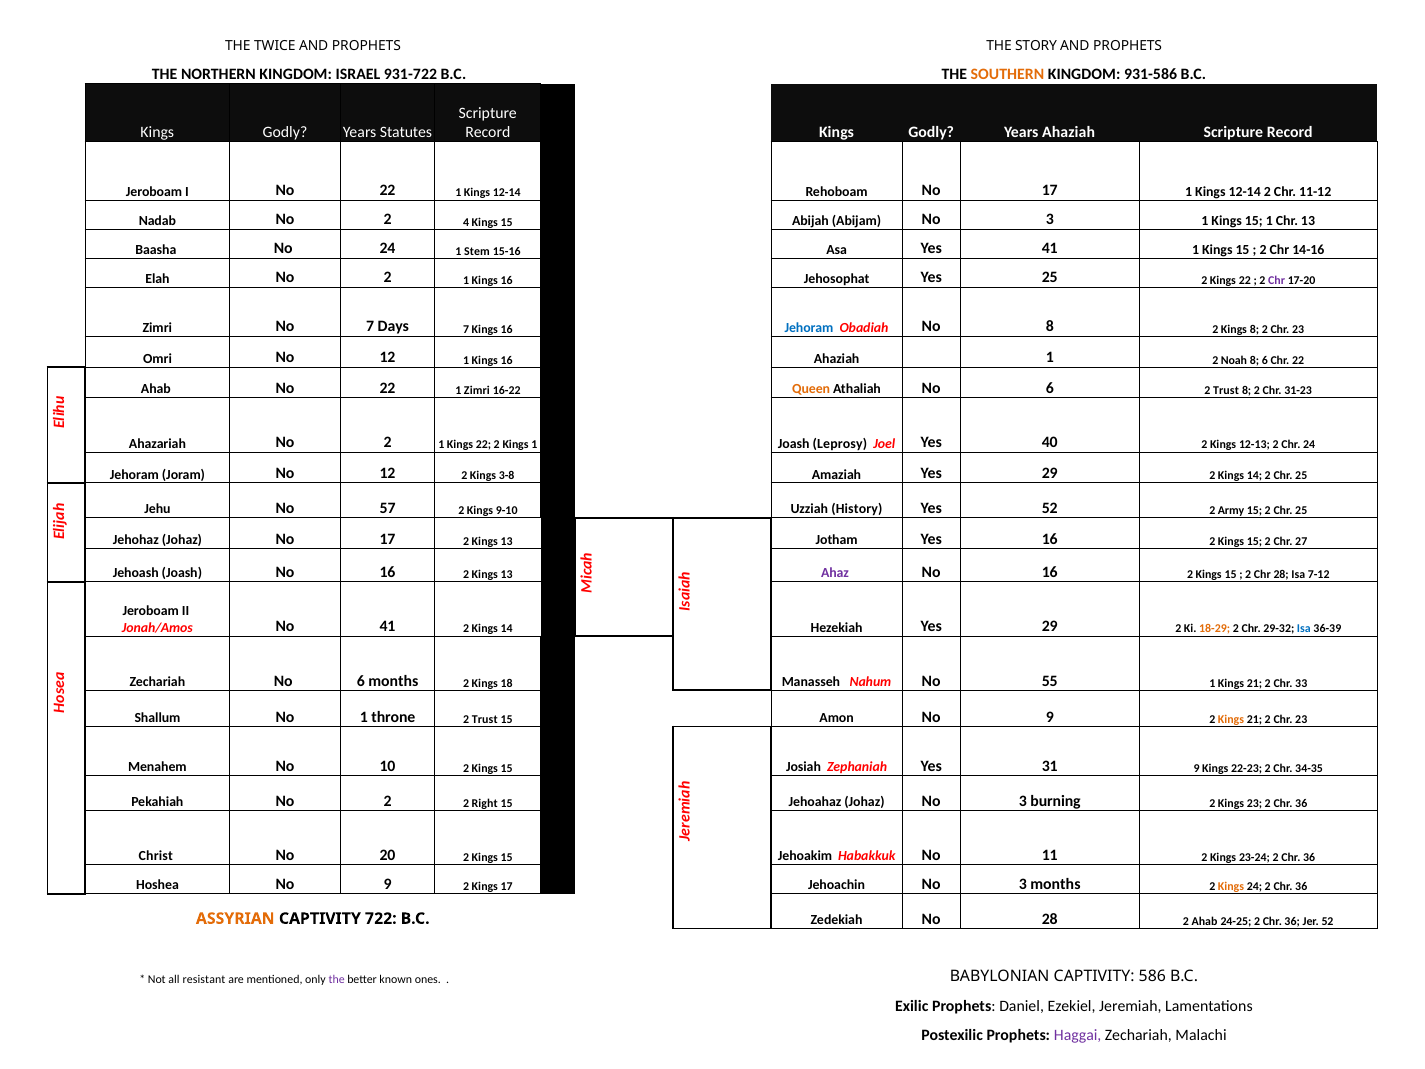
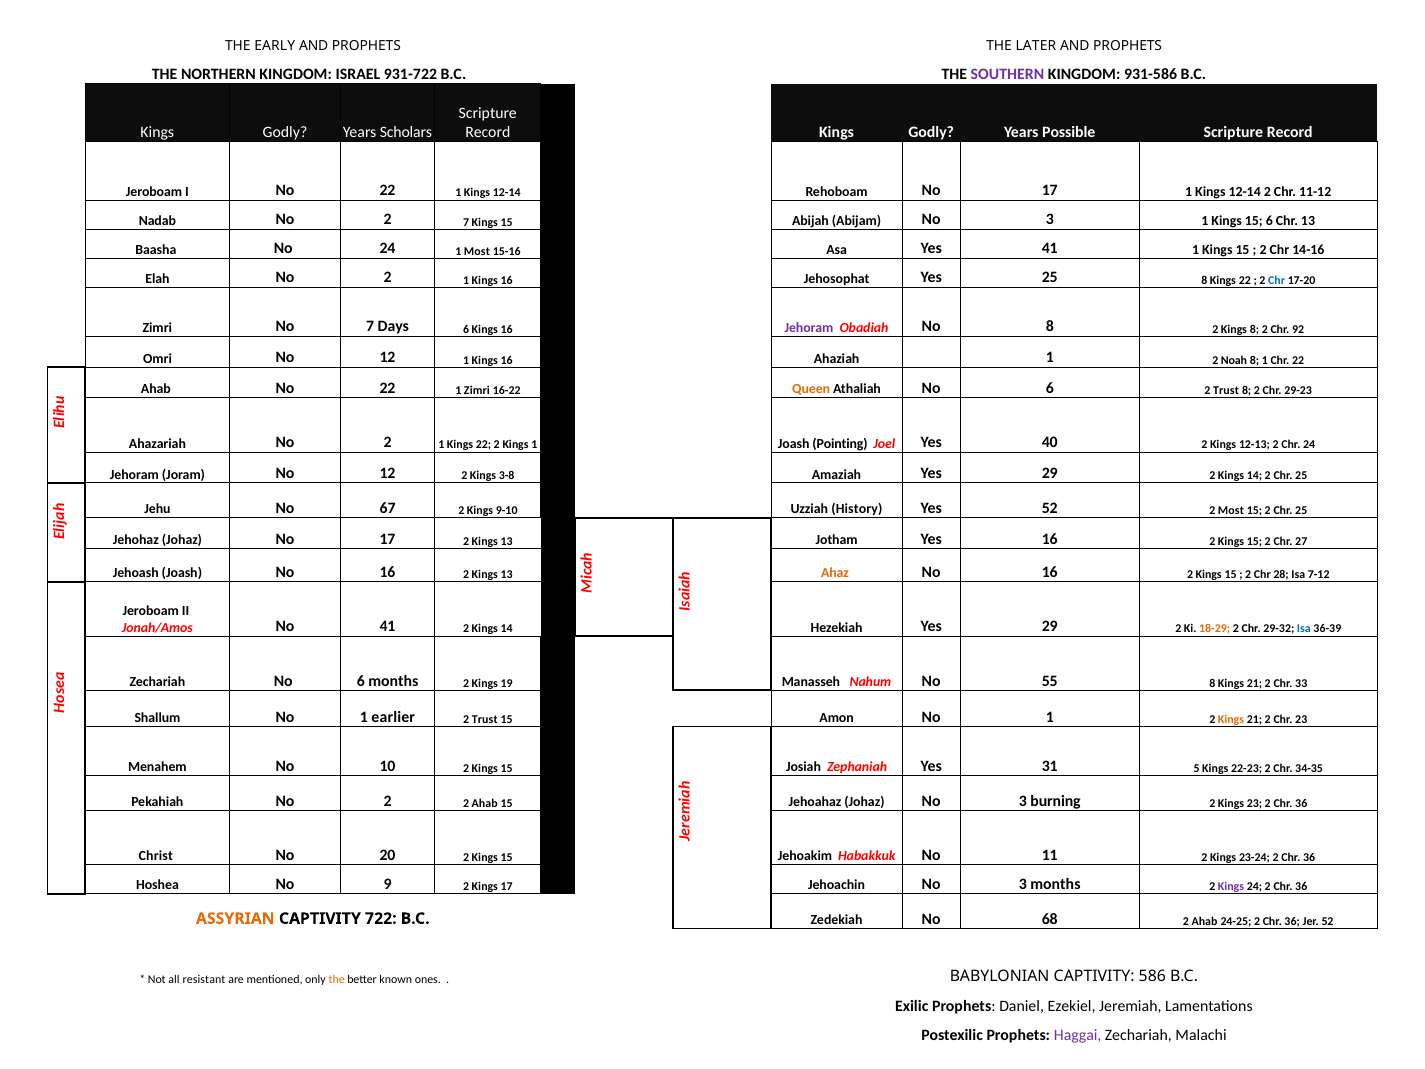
TWICE: TWICE -> EARLY
STORY: STORY -> LATER
SOUTHERN colour: orange -> purple
Statutes: Statutes -> Scholars
Years Ahaziah: Ahaziah -> Possible
2 4: 4 -> 7
15 1: 1 -> 6
1 Stem: Stem -> Most
25 2: 2 -> 8
Chr at (1277, 280) colour: purple -> blue
Days 7: 7 -> 6
Jehoram at (809, 328) colour: blue -> purple
8 2 Chr 23: 23 -> 92
8 6: 6 -> 1
31-23: 31-23 -> 29-23
Leprosy: Leprosy -> Pointing
57: 57 -> 67
2 Army: Army -> Most
Ahaz colour: purple -> orange
18: 18 -> 19
55 1: 1 -> 8
throne: throne -> earlier
Amon No 9: 9 -> 1
31 9: 9 -> 5
2 2 Right: Right -> Ahab
Kings at (1231, 886) colour: orange -> purple
No 28: 28 -> 68
the at (337, 979) colour: purple -> orange
